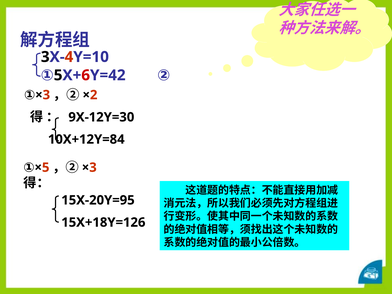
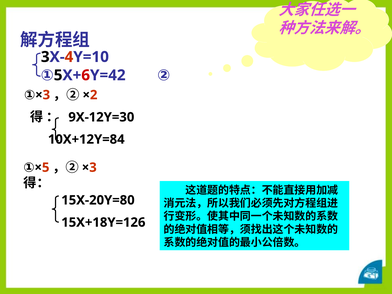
15X-20Y=95: 15X-20Y=95 -> 15X-20Y=80
